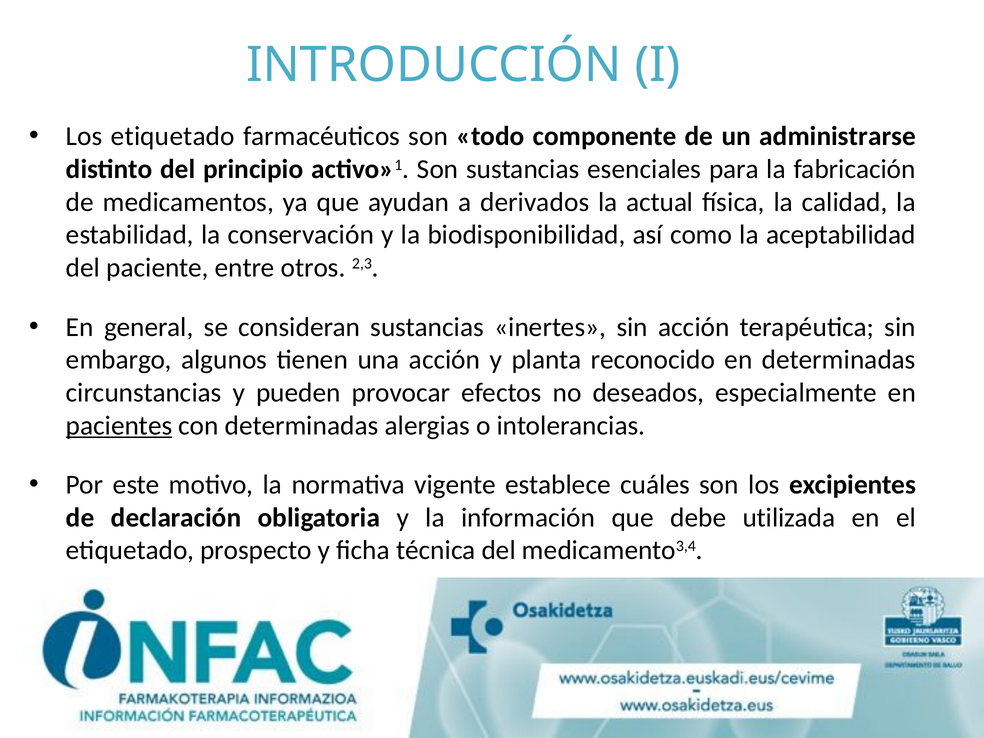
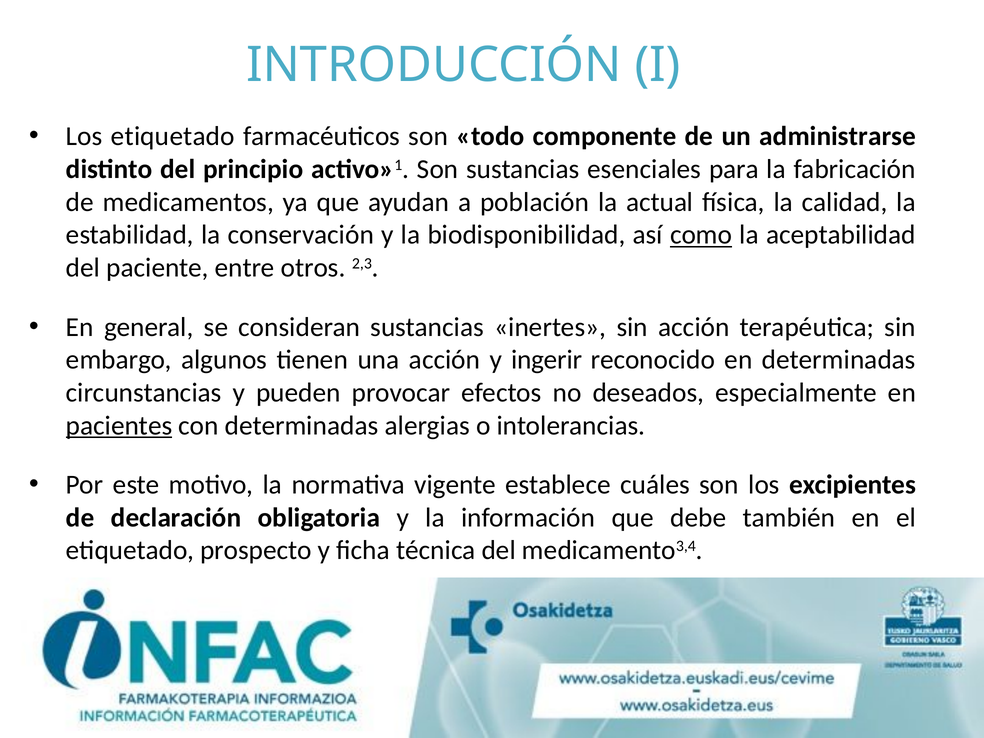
derivados: derivados -> población
como underline: none -> present
planta: planta -> ingerir
utilizada: utilizada -> también
